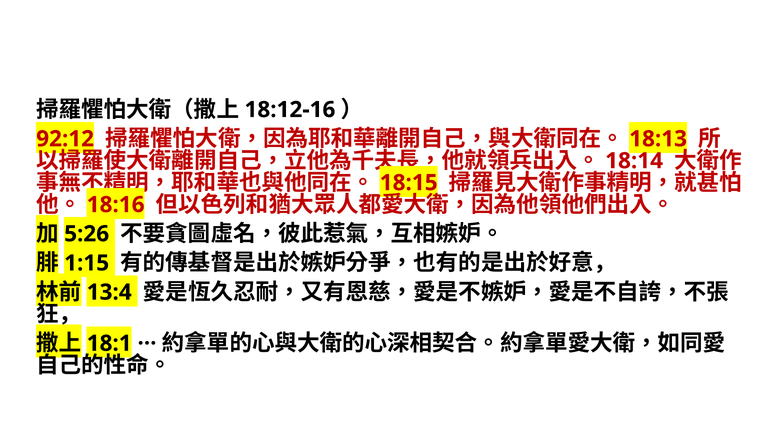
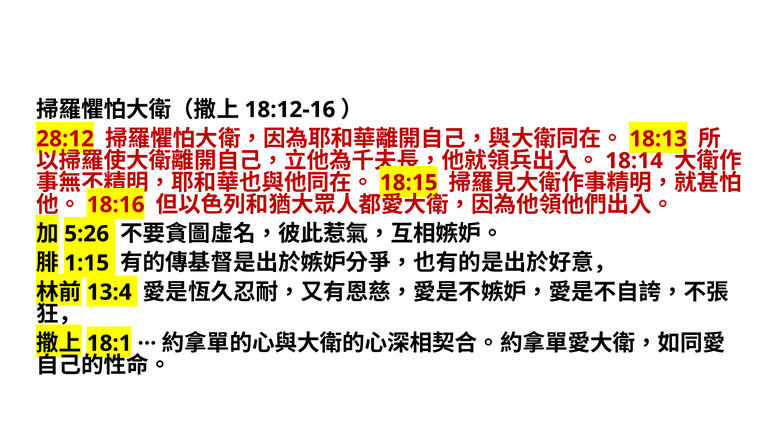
92:12: 92:12 -> 28:12
